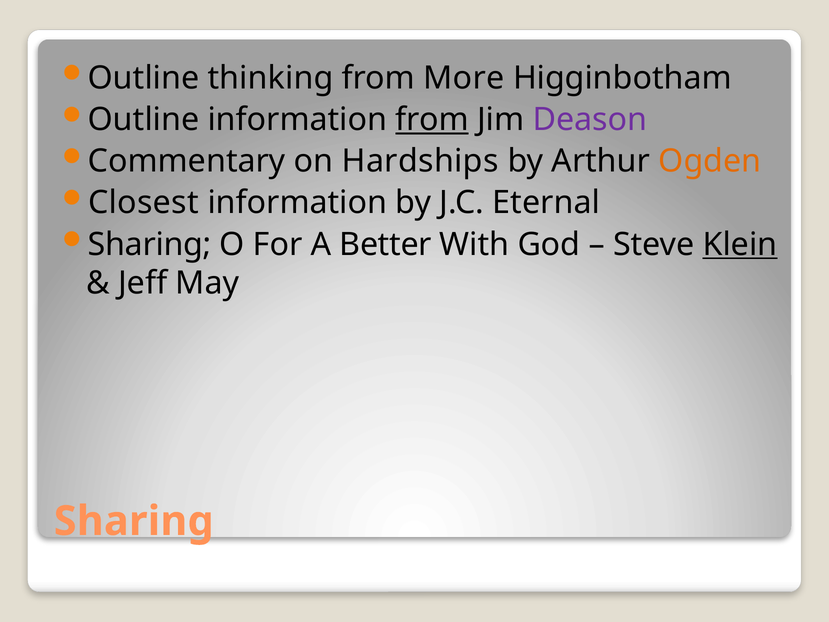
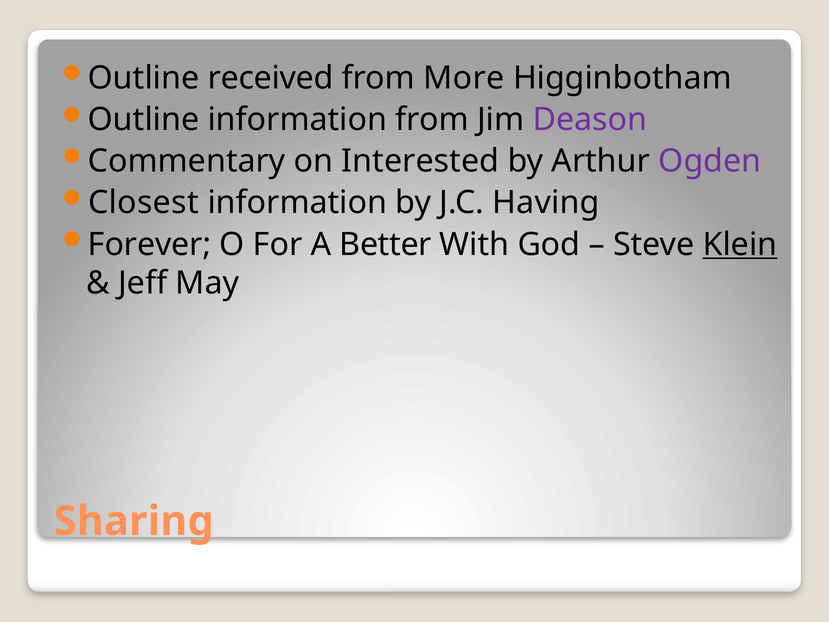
thinking: thinking -> received
from at (432, 120) underline: present -> none
Hardships: Hardships -> Interested
Ogden colour: orange -> purple
Eternal: Eternal -> Having
Sharing at (150, 244): Sharing -> Forever
